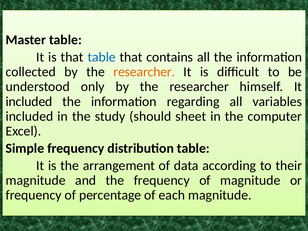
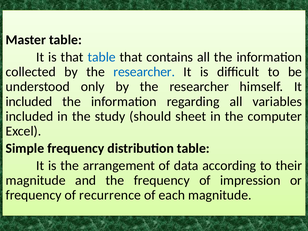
researcher at (144, 72) colour: orange -> blue
of magnitude: magnitude -> impression
percentage: percentage -> recurrence
